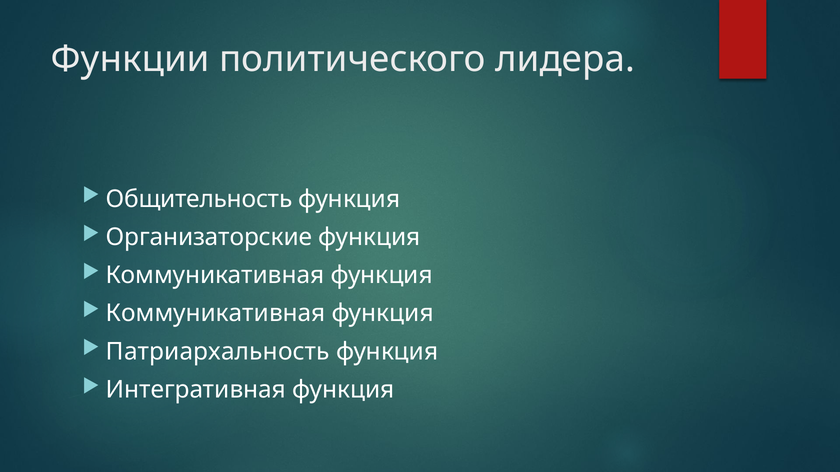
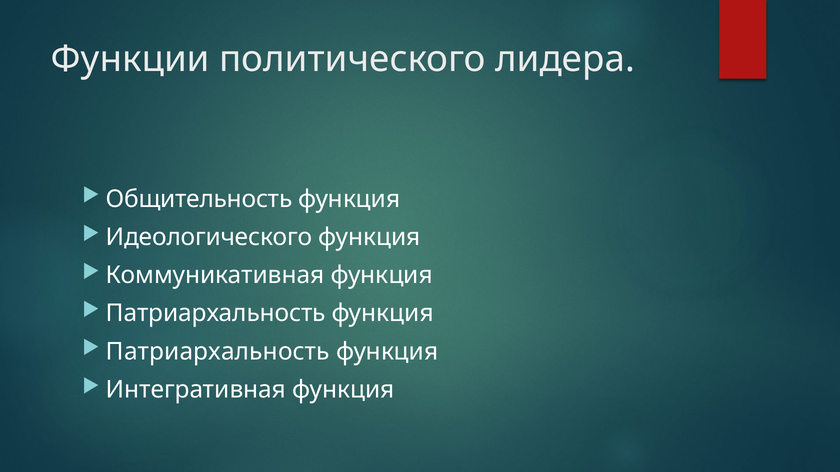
Организаторские: Организаторские -> Идеологического
Коммуникативная at (216, 314): Коммуникативная -> Патриархальность
